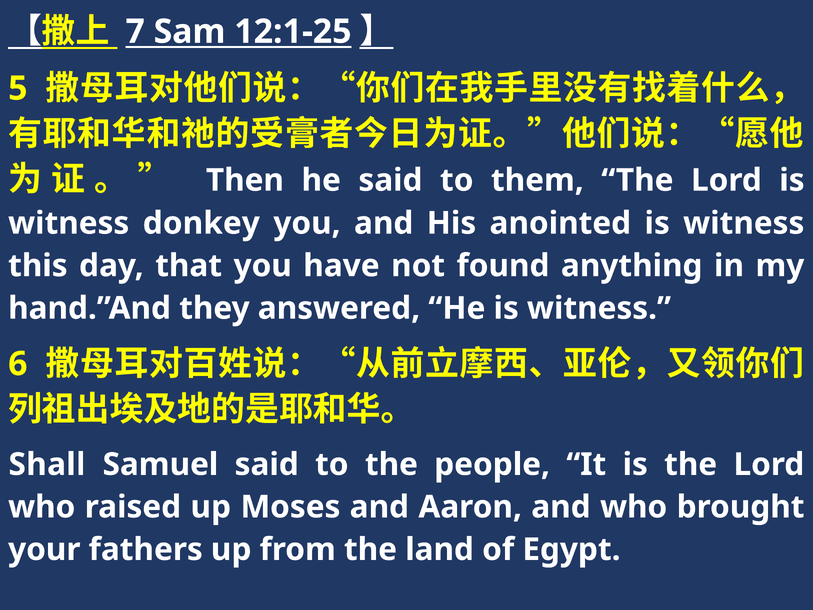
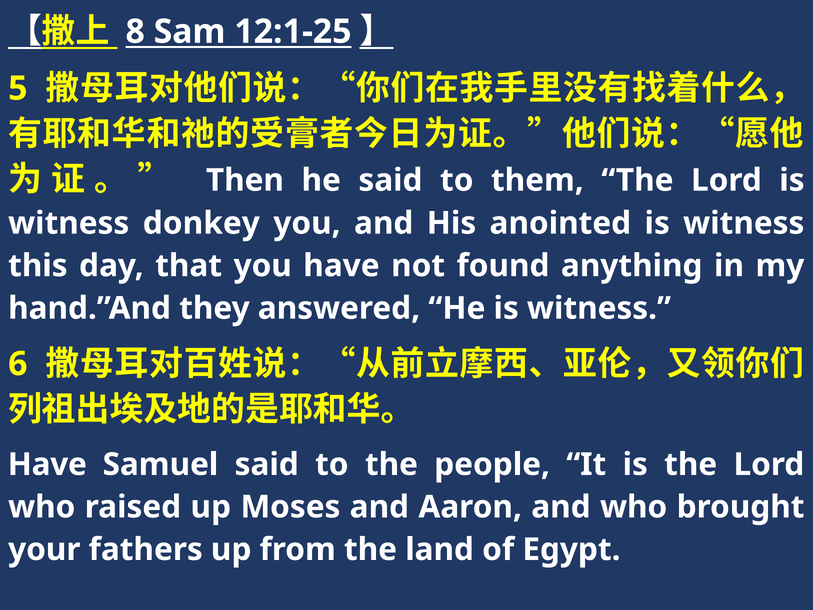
7: 7 -> 8
Shall at (47, 464): Shall -> Have
